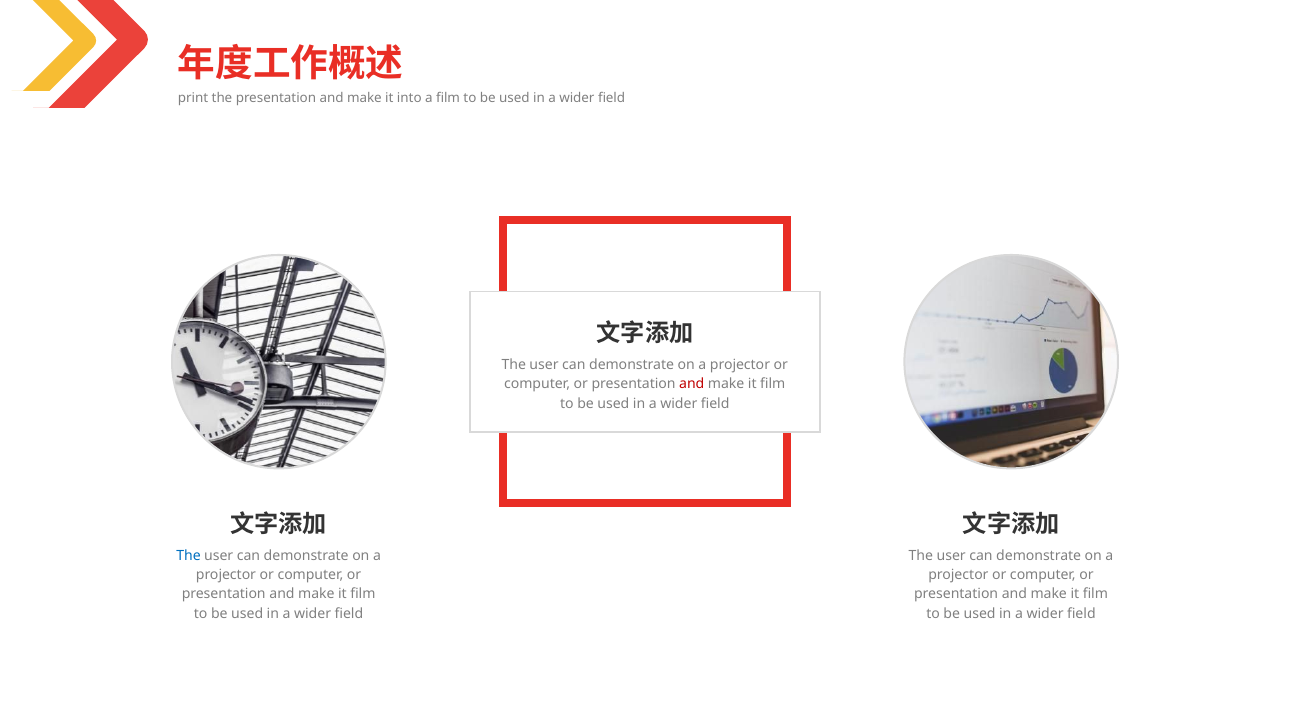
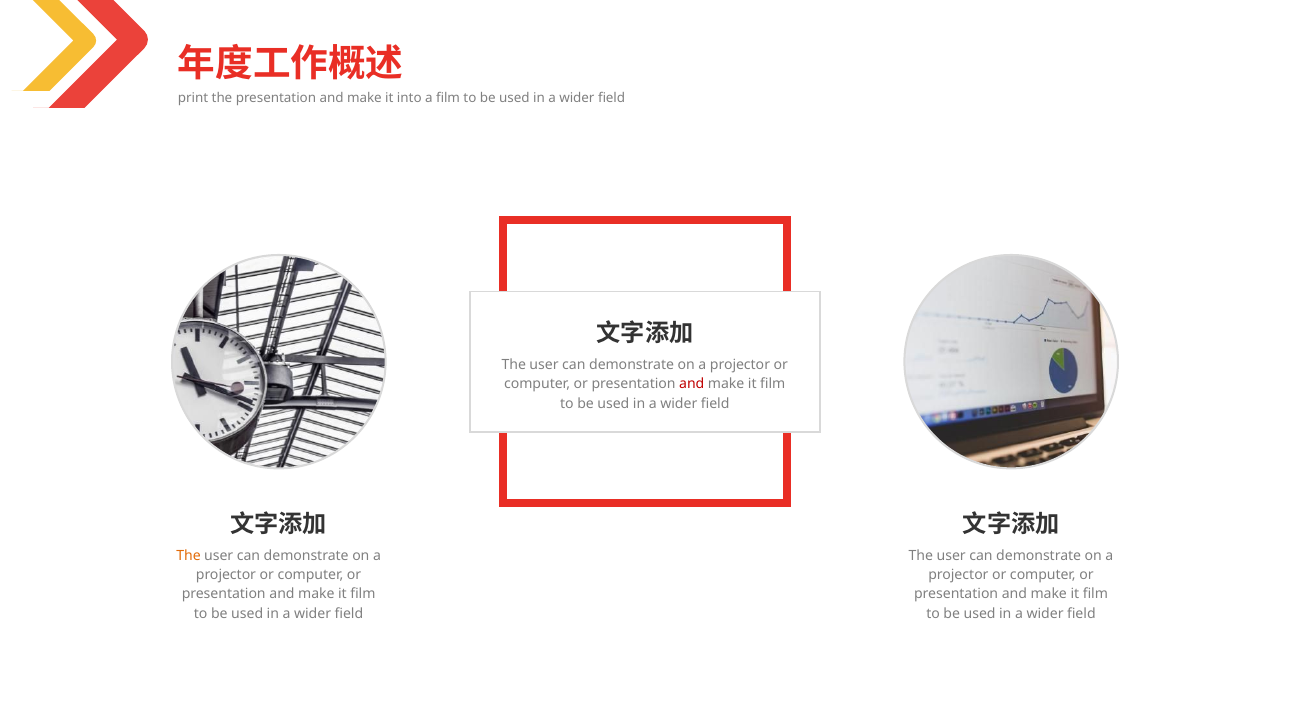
The at (188, 556) colour: blue -> orange
